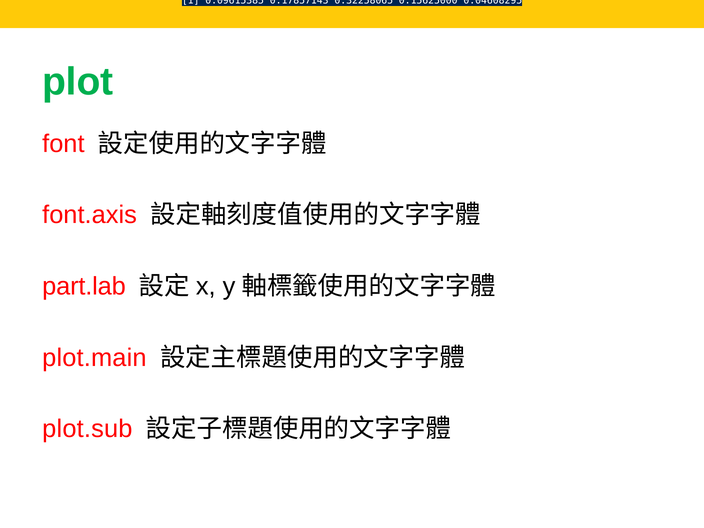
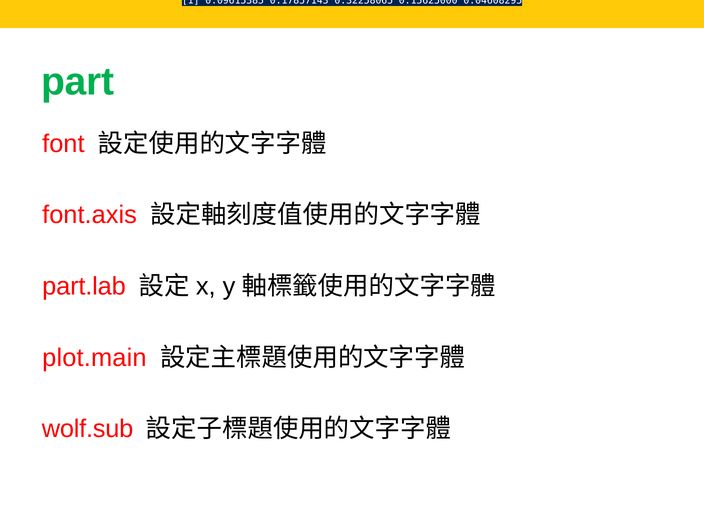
plot: plot -> part
plot.sub: plot.sub -> wolf.sub
